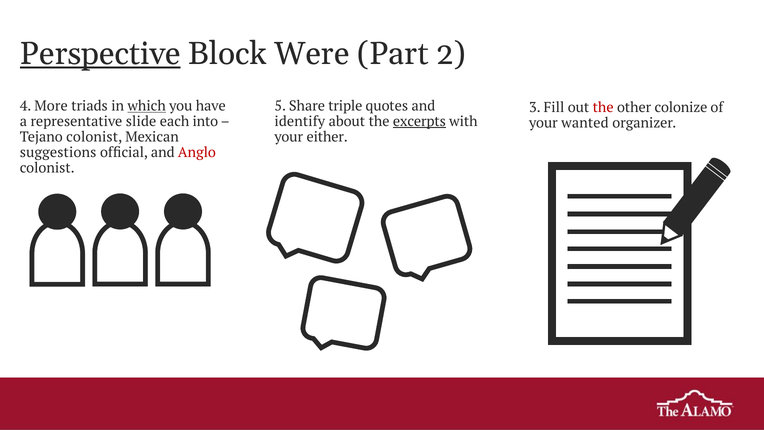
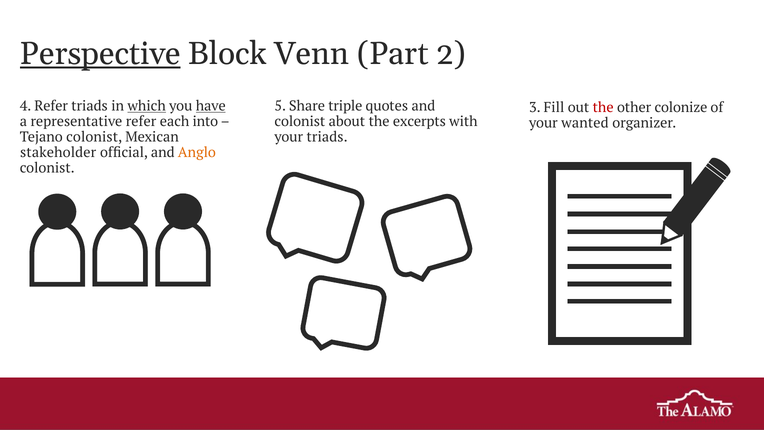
Were: Were -> Venn
4 More: More -> Refer
have underline: none -> present
representative slide: slide -> refer
identify at (300, 121): identify -> colonist
excerpts underline: present -> none
your either: either -> triads
suggestions: suggestions -> stakeholder
Anglo colour: red -> orange
